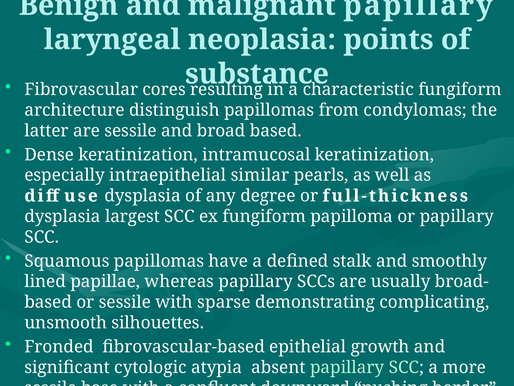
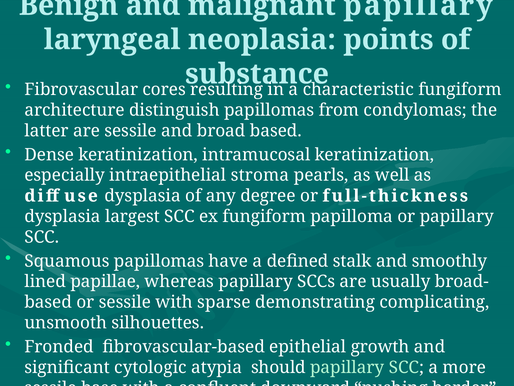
similar: similar -> stroma
absent: absent -> should
